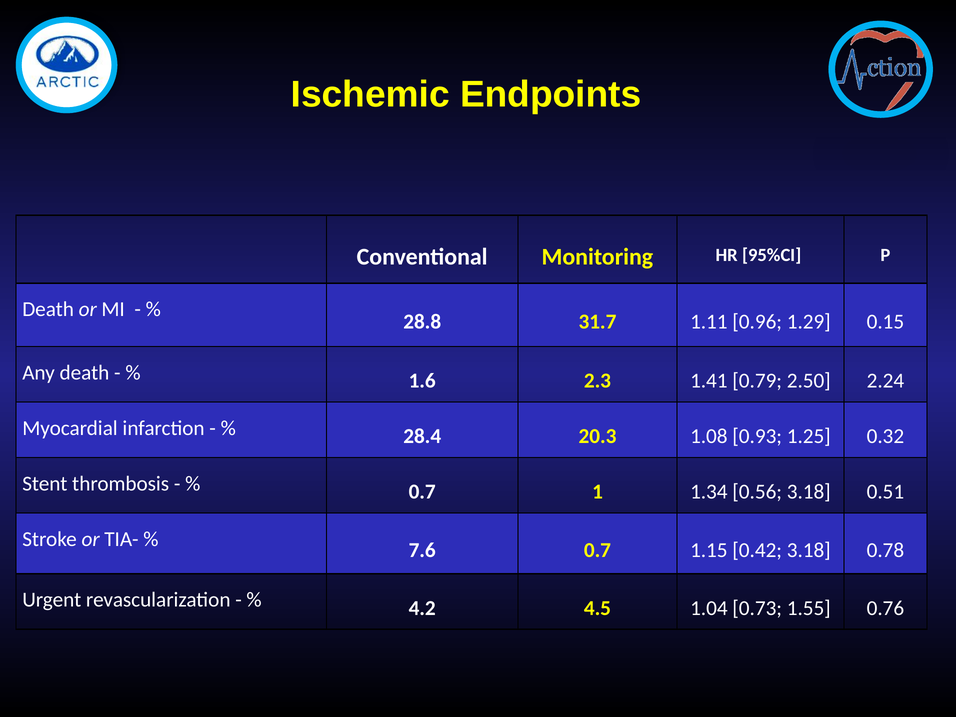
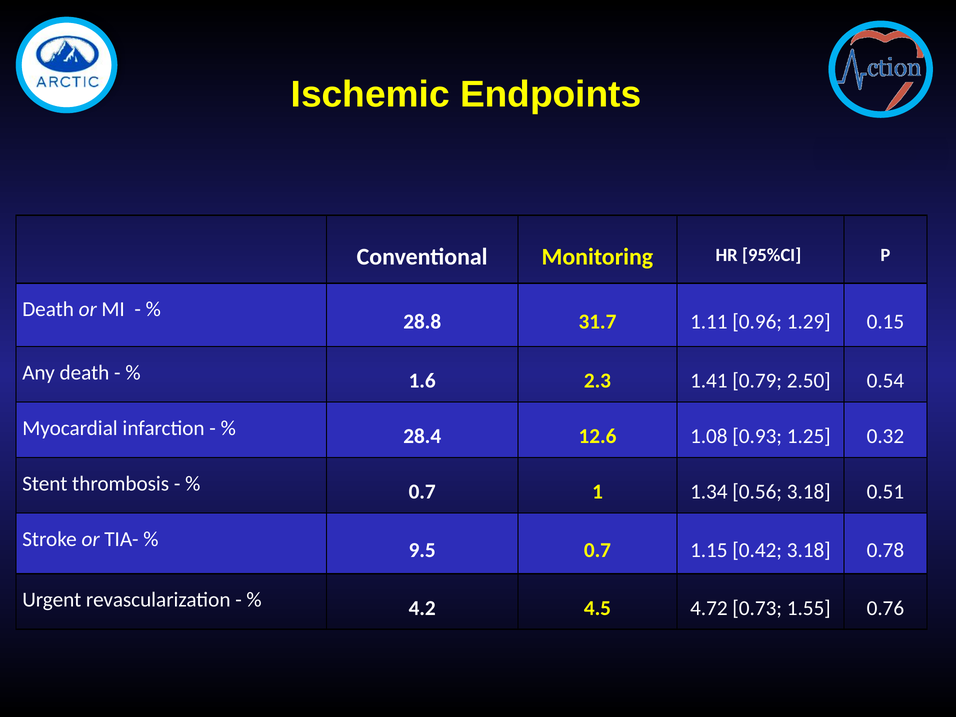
2.24: 2.24 -> 0.54
20.3: 20.3 -> 12.6
7.6: 7.6 -> 9.5
1.04: 1.04 -> 4.72
